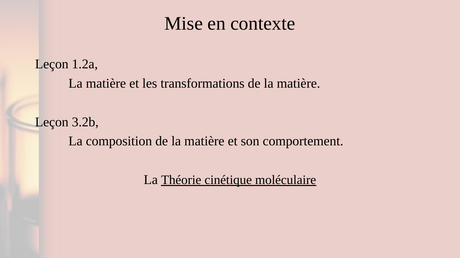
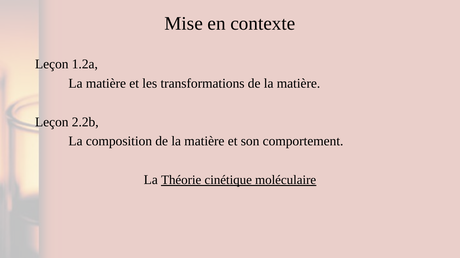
3.2b: 3.2b -> 2.2b
